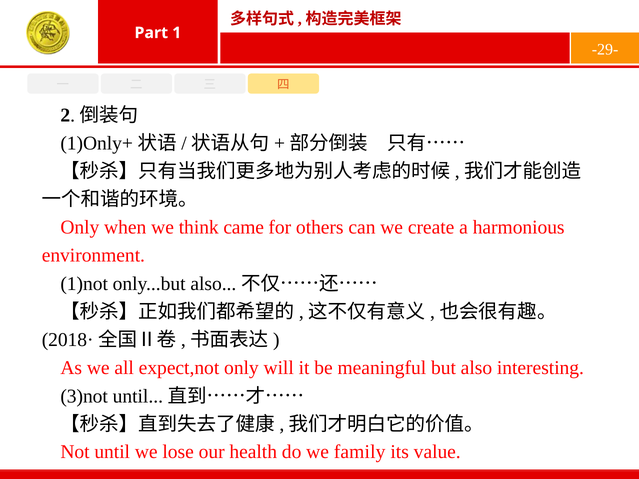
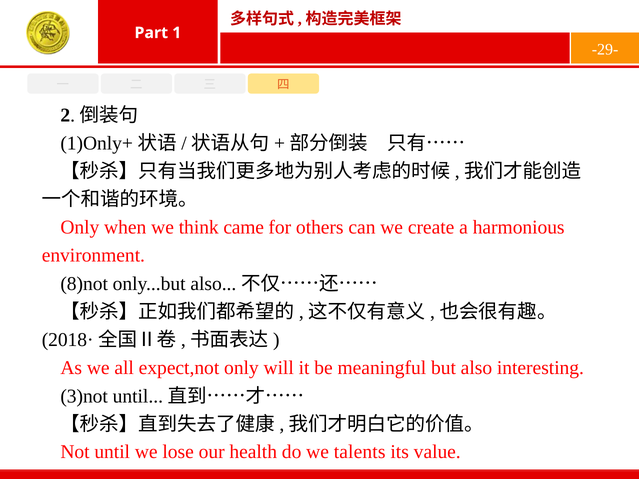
1)not: 1)not -> 8)not
family: family -> talents
